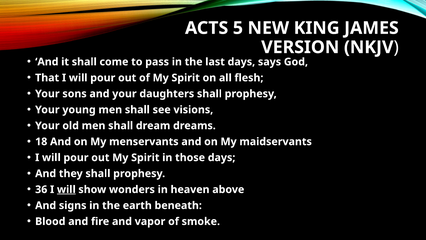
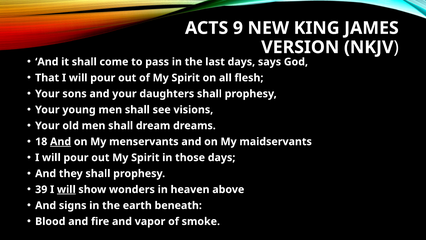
5: 5 -> 9
And at (61, 141) underline: none -> present
36: 36 -> 39
